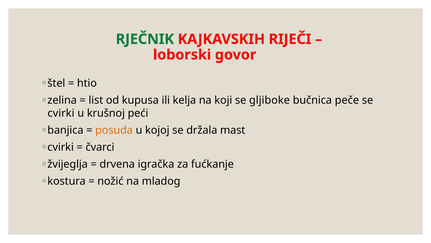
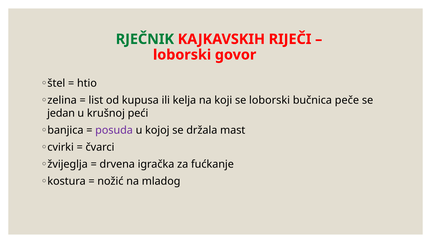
se gljiboke: gljiboke -> loborski
cvirki at (61, 113): cvirki -> jedan
posuda colour: orange -> purple
